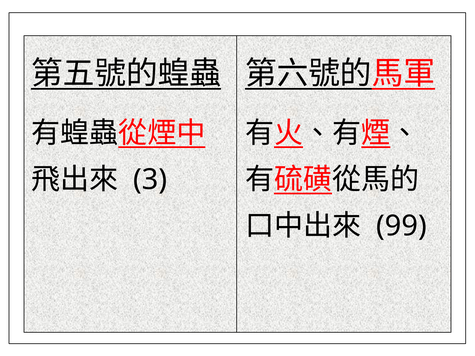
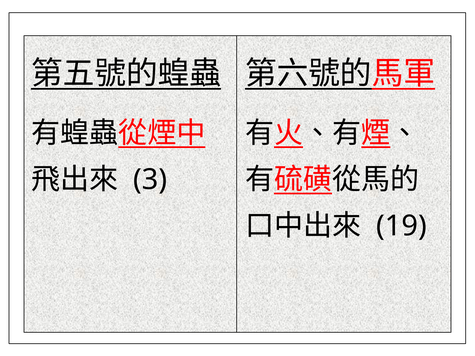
99: 99 -> 19
